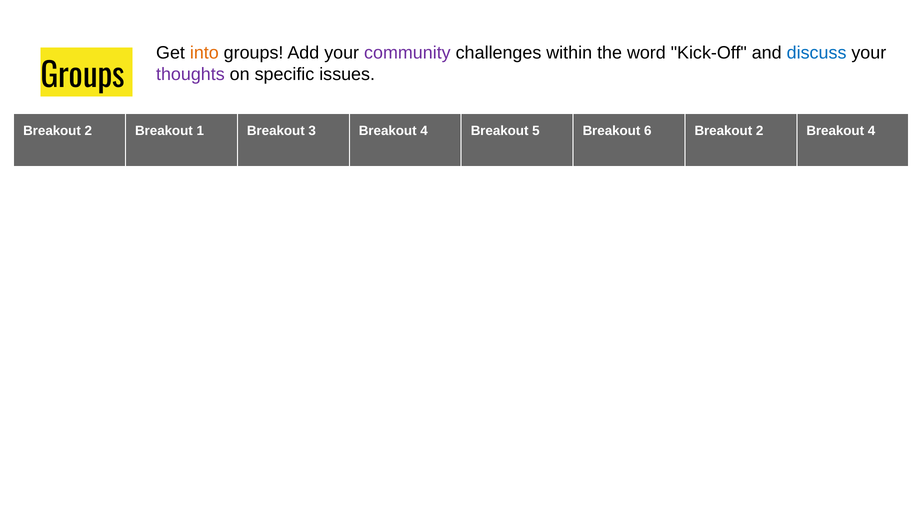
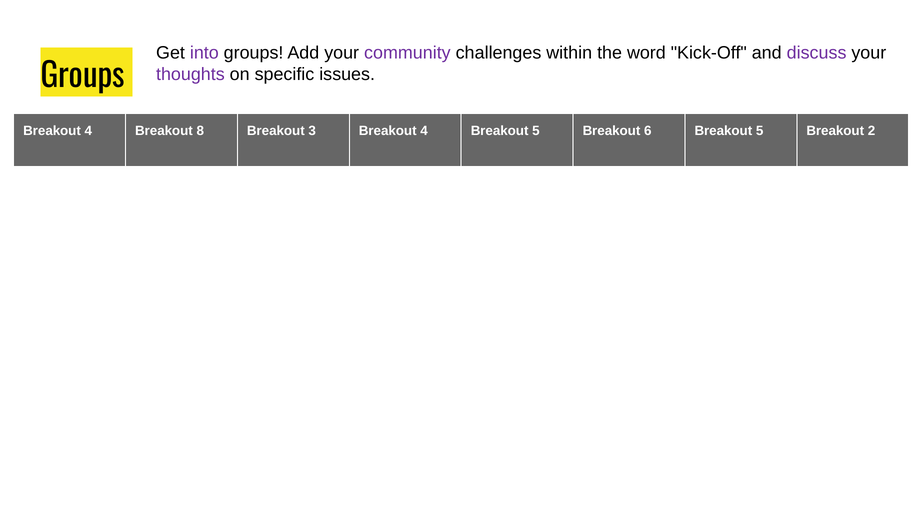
into colour: orange -> purple
discuss colour: blue -> purple
2 at (88, 131): 2 -> 4
1: 1 -> 8
6 Breakout 2: 2 -> 5
4 at (872, 131): 4 -> 2
